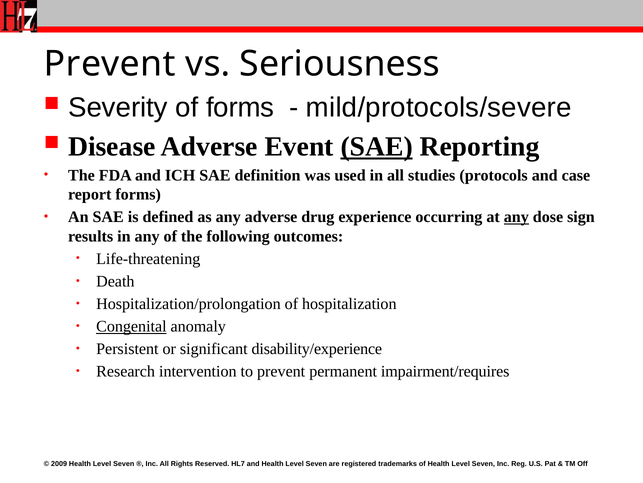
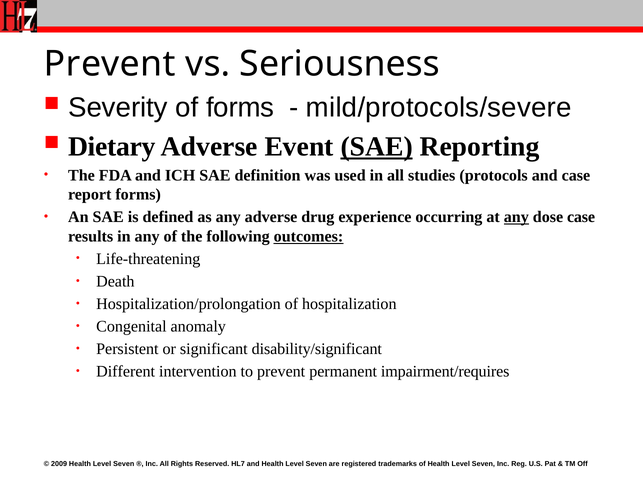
Disease: Disease -> Dietary
dose sign: sign -> case
outcomes underline: none -> present
Congenital underline: present -> none
disability/experience: disability/experience -> disability/significant
Research: Research -> Different
